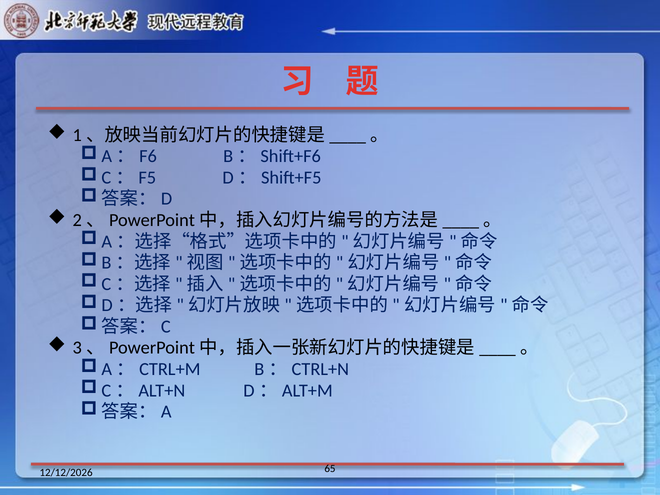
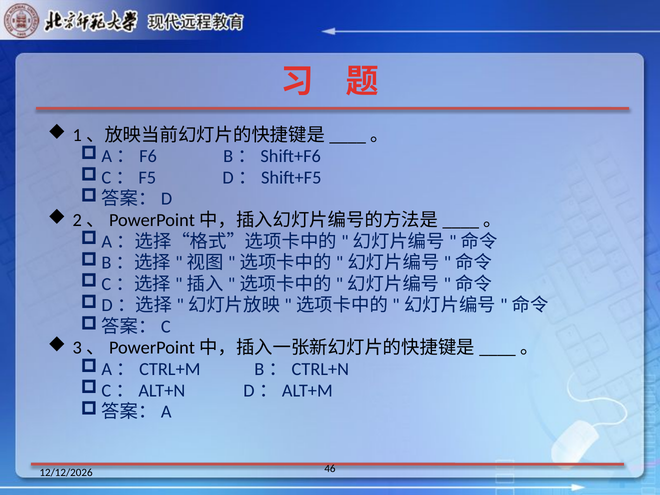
65: 65 -> 46
